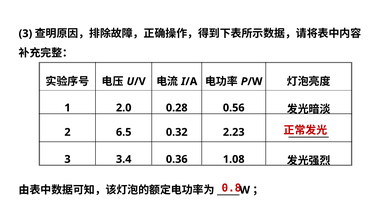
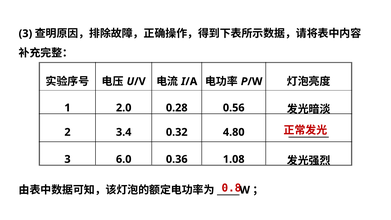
6.5: 6.5 -> 3.4
2.23: 2.23 -> 4.80
3.4: 3.4 -> 6.0
